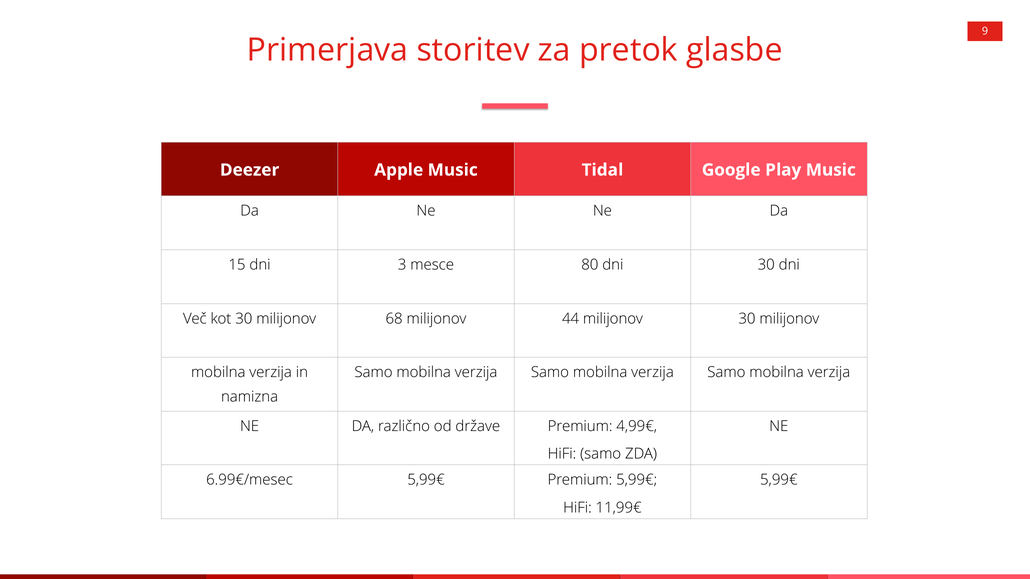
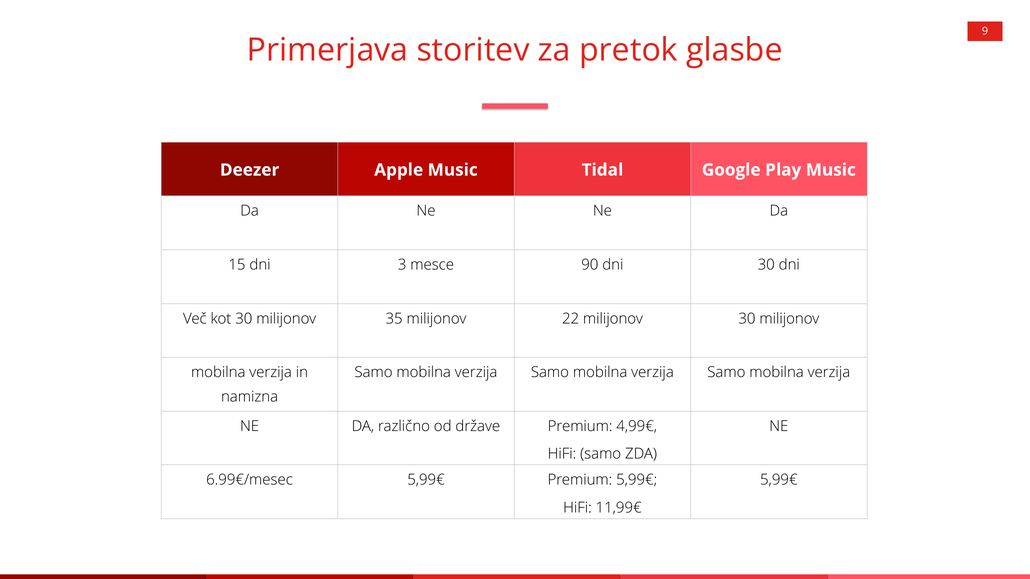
80: 80 -> 90
68: 68 -> 35
44: 44 -> 22
